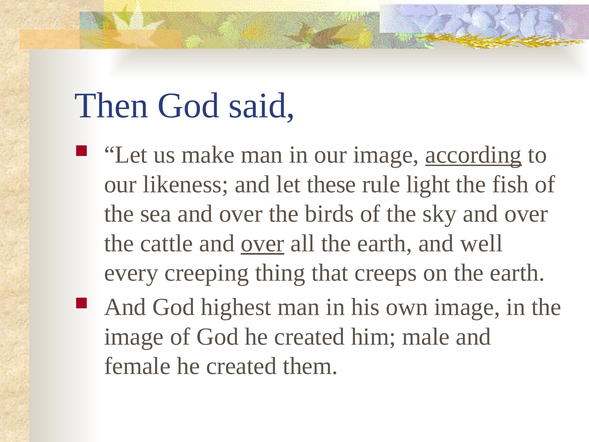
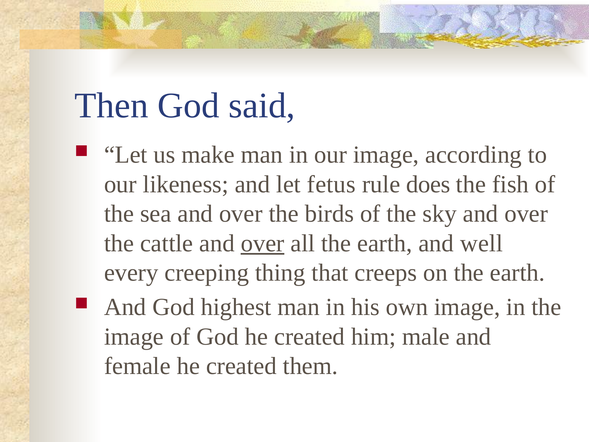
according underline: present -> none
these: these -> fetus
light: light -> does
